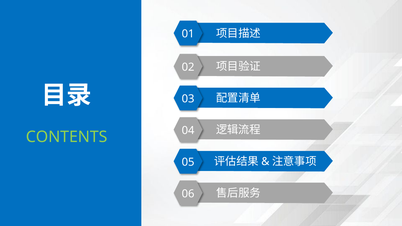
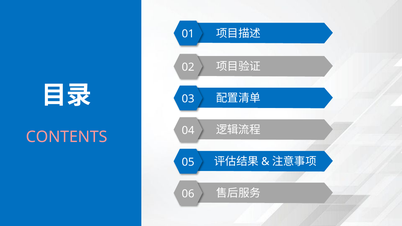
CONTENTS colour: light green -> pink
